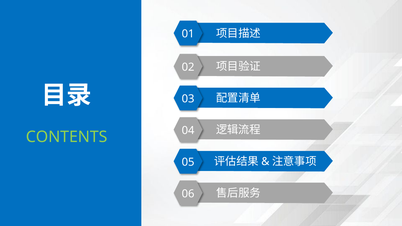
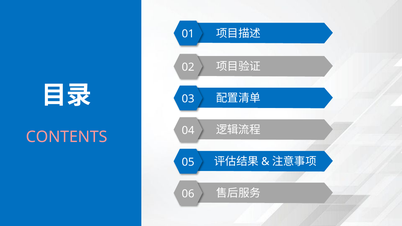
CONTENTS colour: light green -> pink
